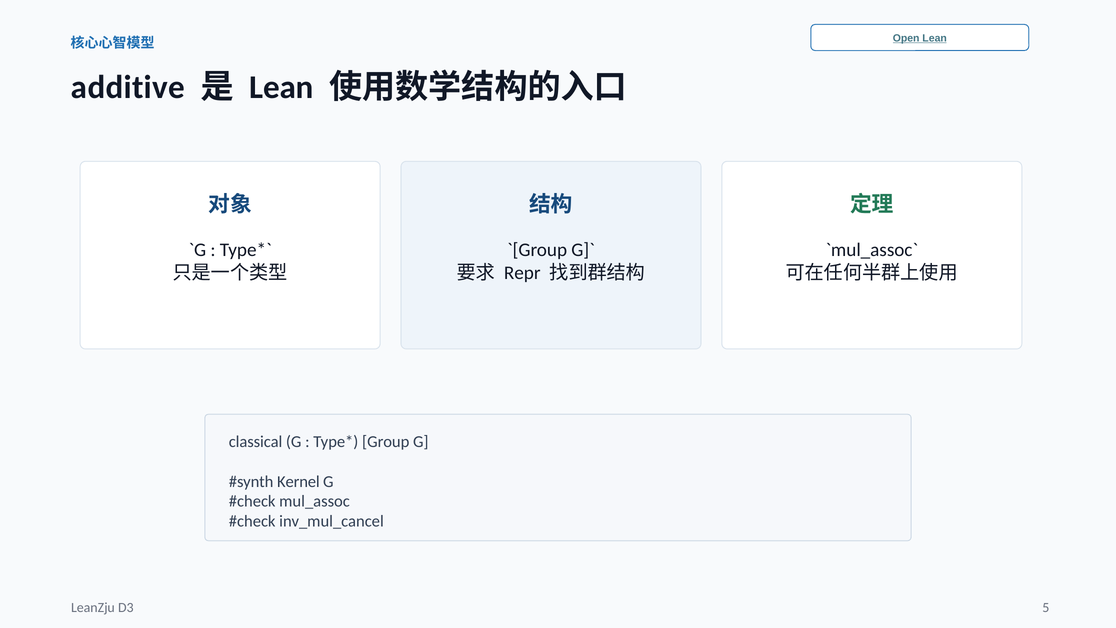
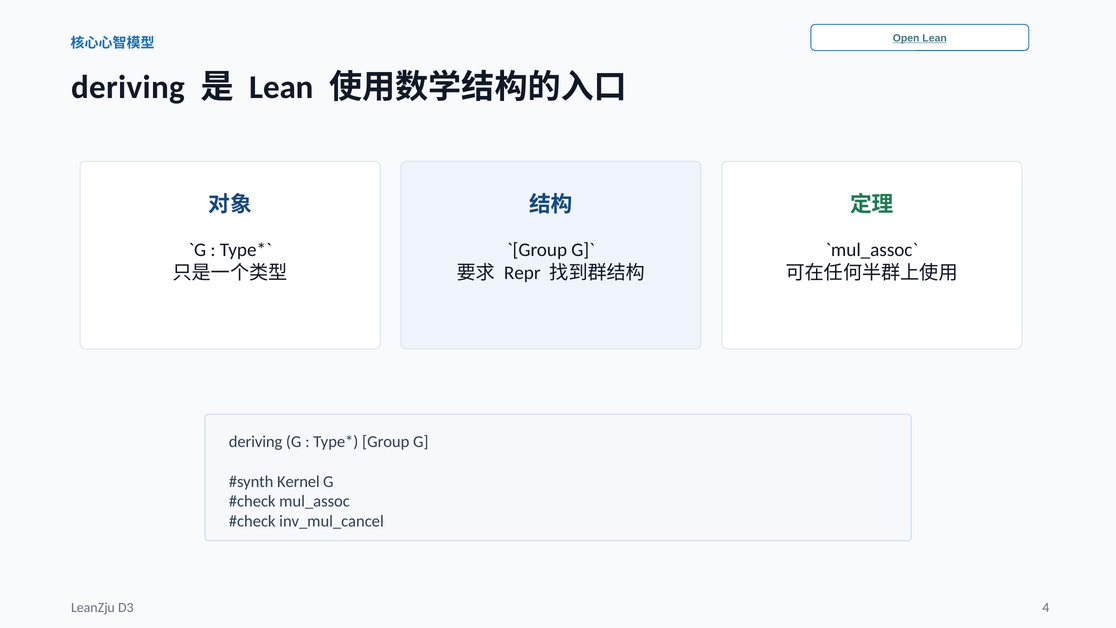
additive at (128, 87): additive -> deriving
classical at (256, 442): classical -> deriving
5: 5 -> 4
